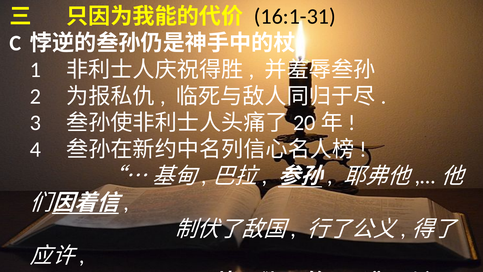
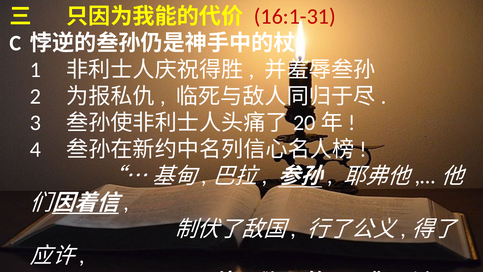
16:1-31 colour: black -> red
